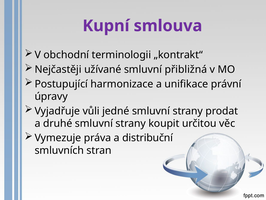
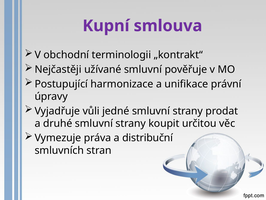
přibližná: přibližná -> pověřuje
